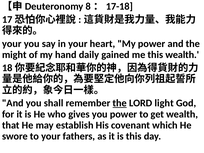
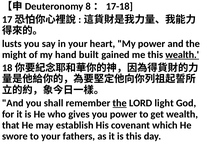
your at (12, 44): your -> lusts
daily: daily -> built
wealth at (182, 55) underline: none -> present
